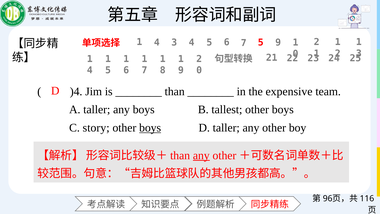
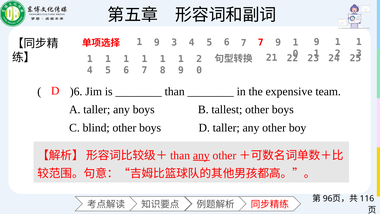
4 at (157, 42): 4 -> 9
7 5: 5 -> 7
9 2: 2 -> 9
)4: )4 -> )6
story: story -> blind
boys at (150, 128) underline: present -> none
